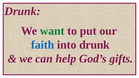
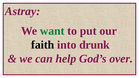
Drunk at (22, 11): Drunk -> Astray
faith colour: blue -> black
gifts: gifts -> over
